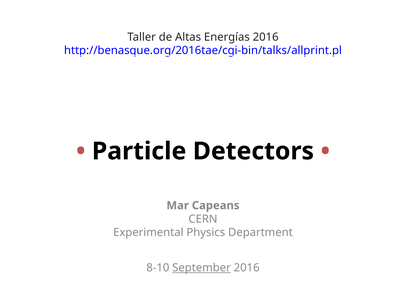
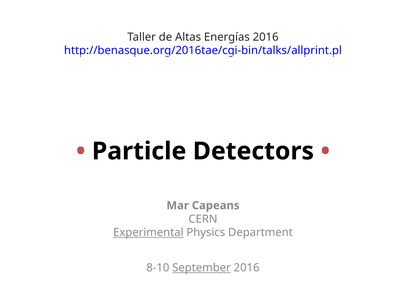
Experimental underline: none -> present
